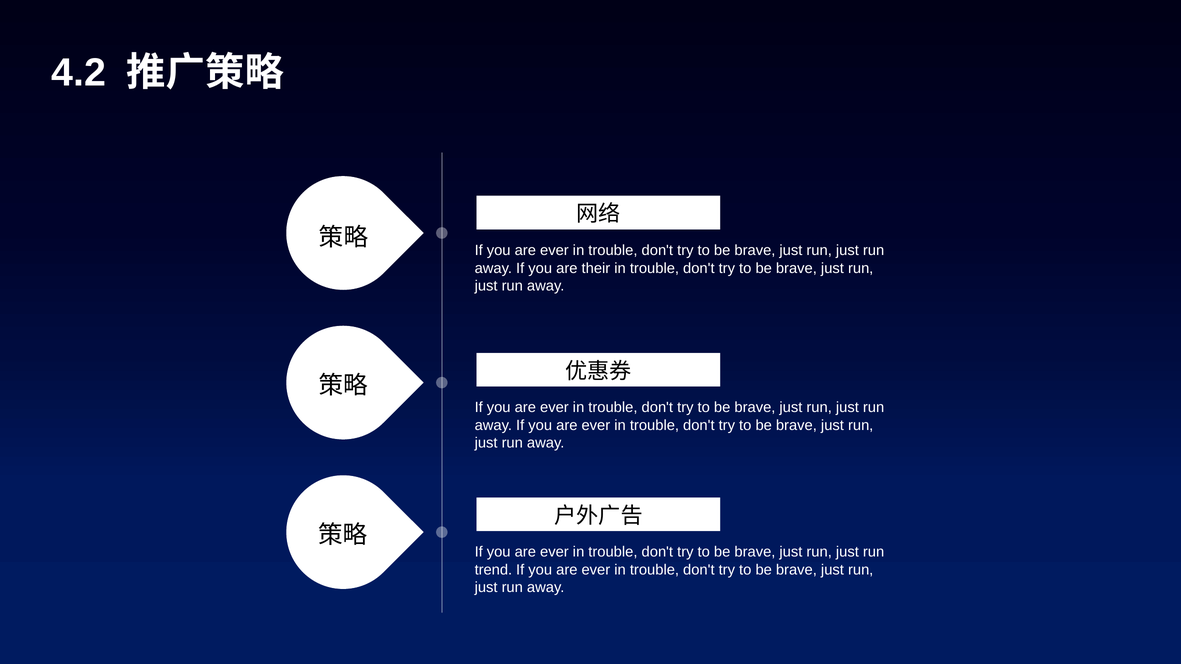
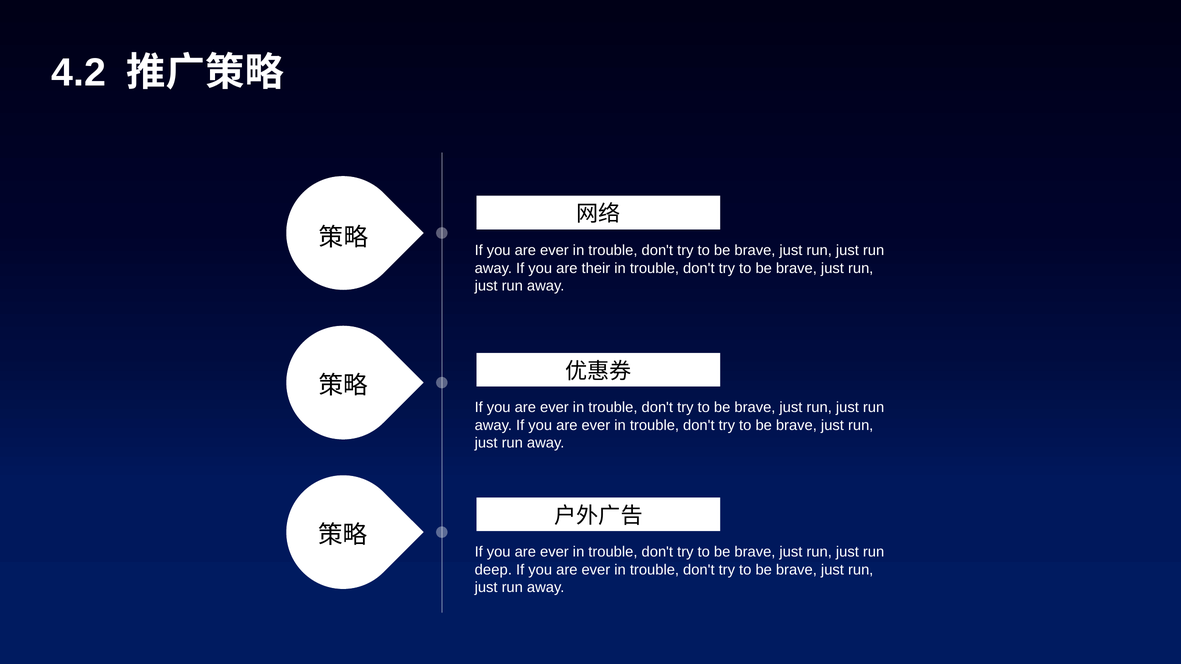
trend: trend -> deep
